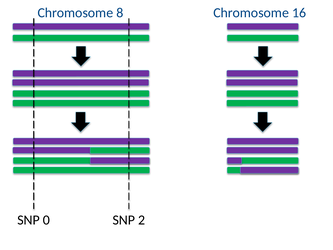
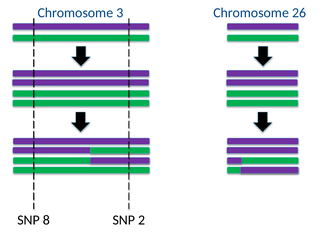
8: 8 -> 3
16: 16 -> 26
0: 0 -> 8
